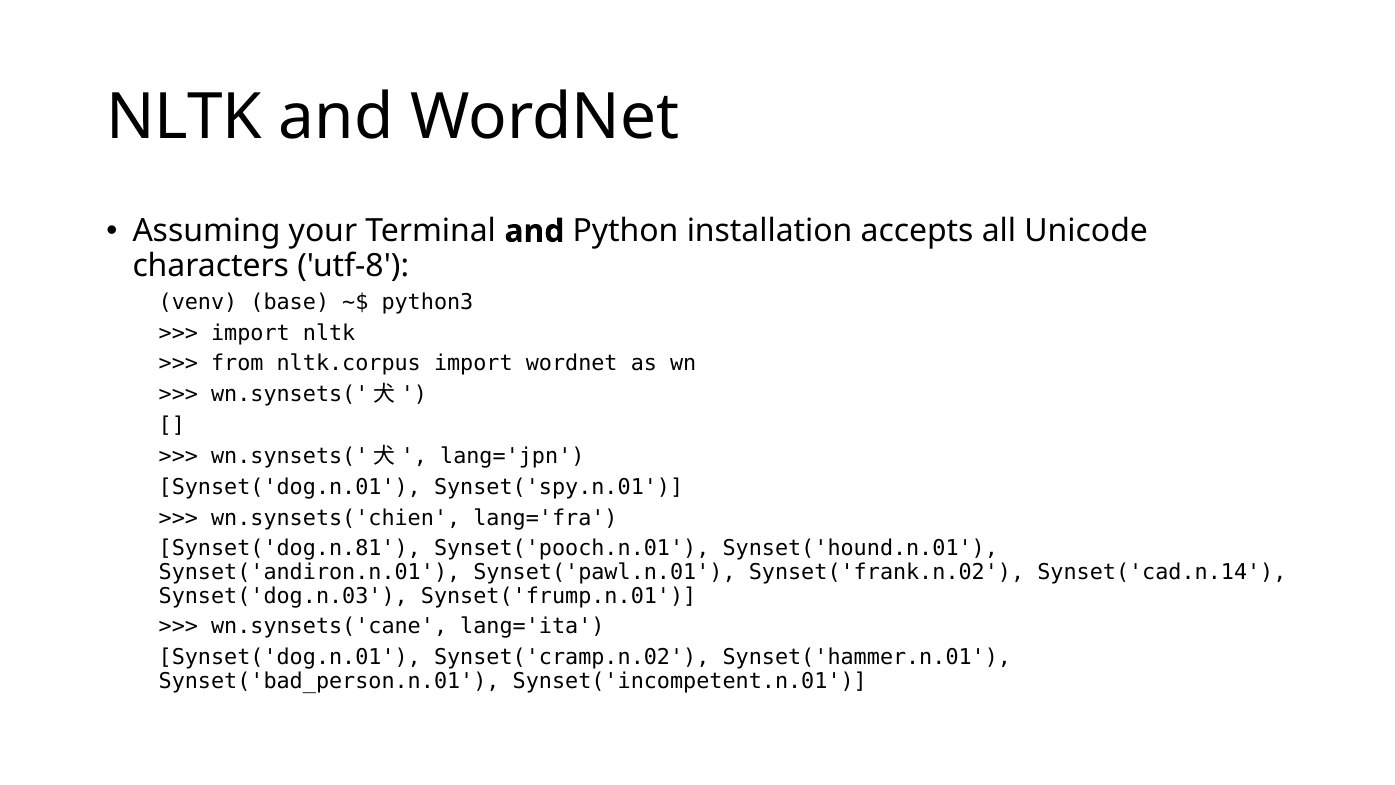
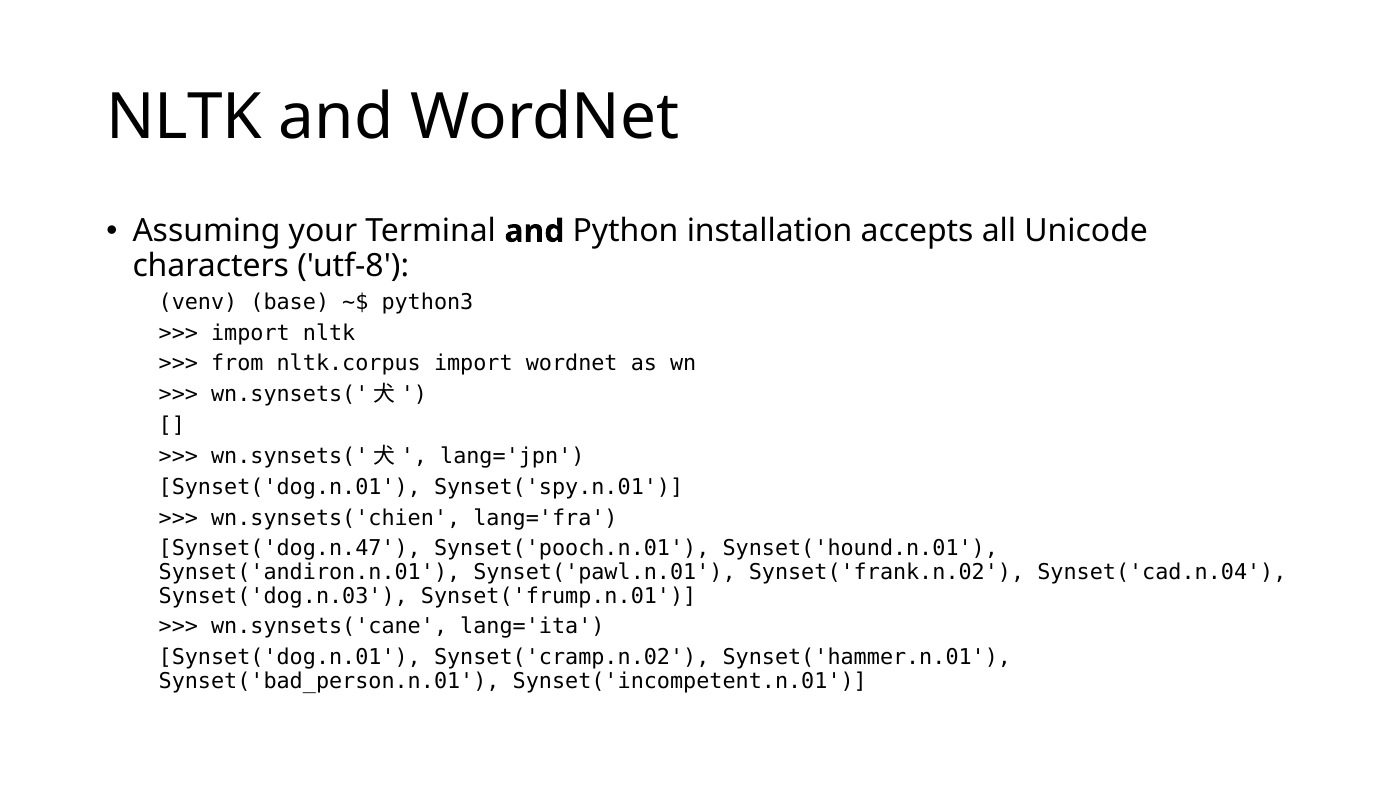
Synset('dog.n.81: Synset('dog.n.81 -> Synset('dog.n.47
Synset('cad.n.14: Synset('cad.n.14 -> Synset('cad.n.04
